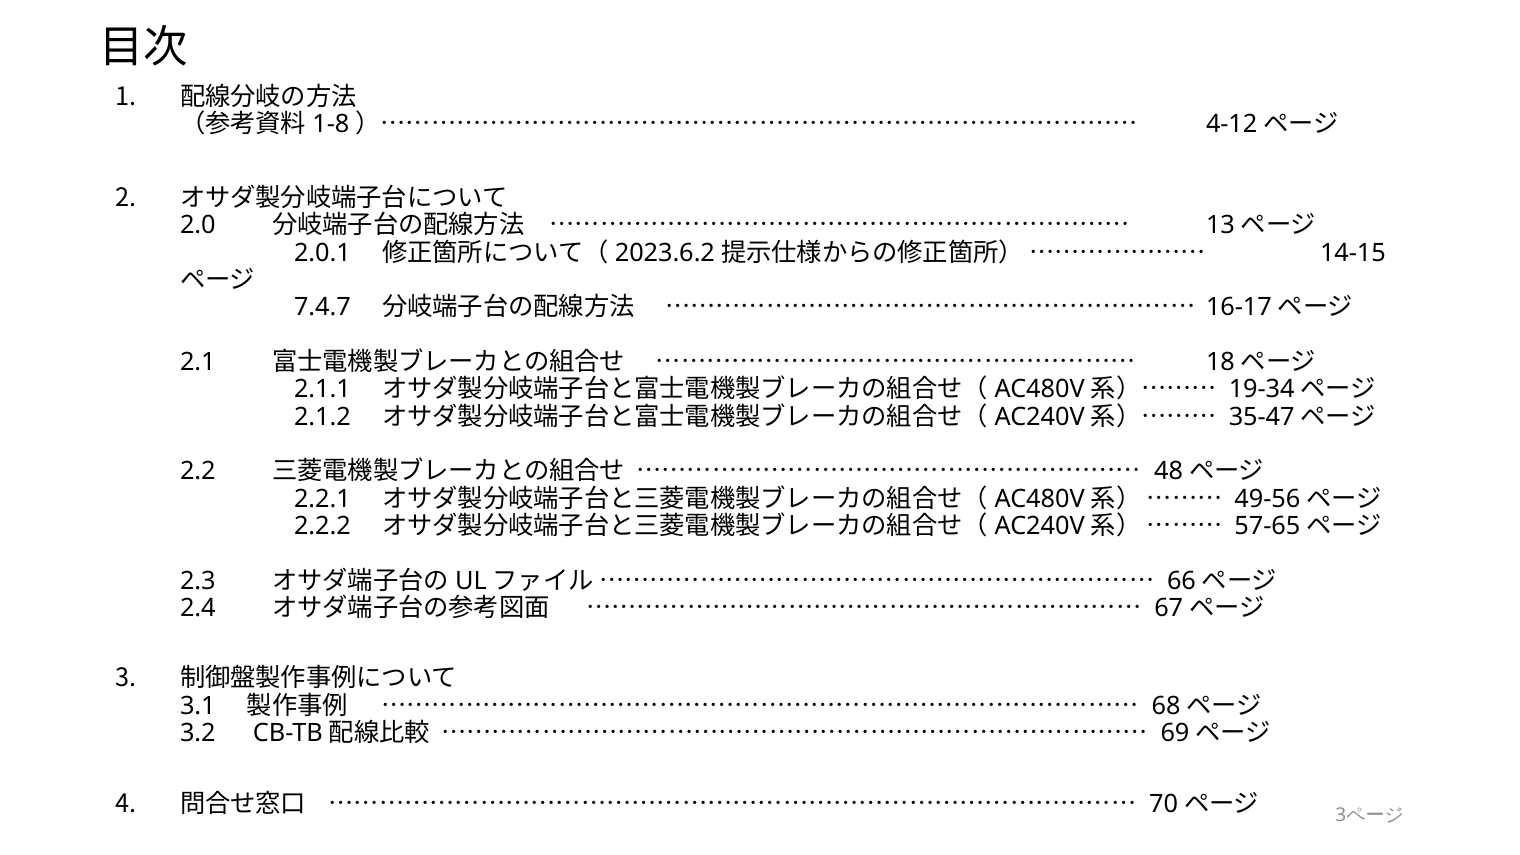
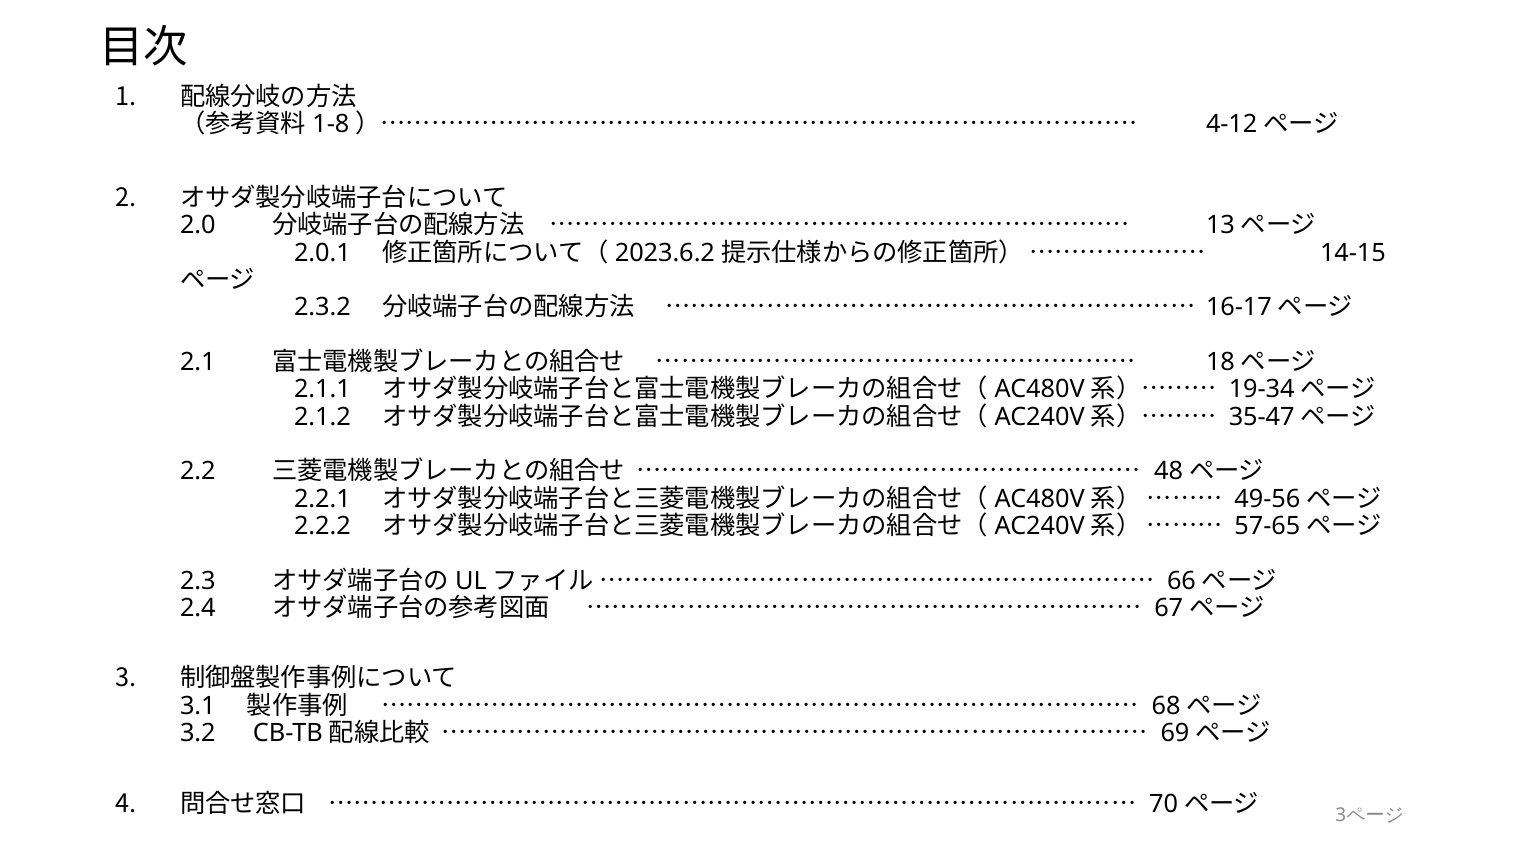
7.4.7: 7.4.7 -> 2.3.2
